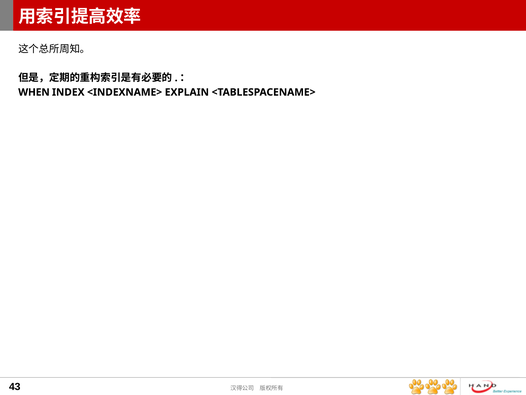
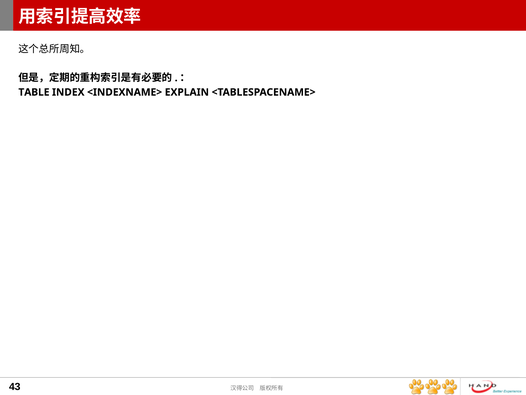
WHEN: WHEN -> TABLE
